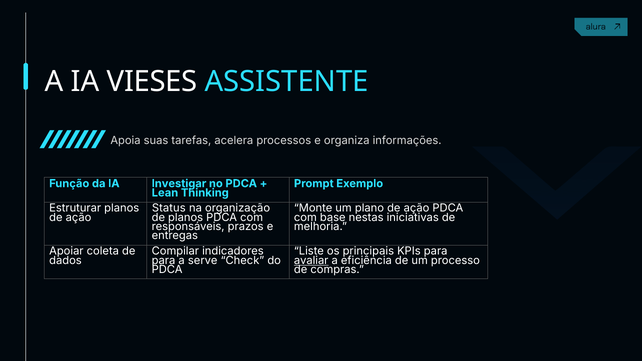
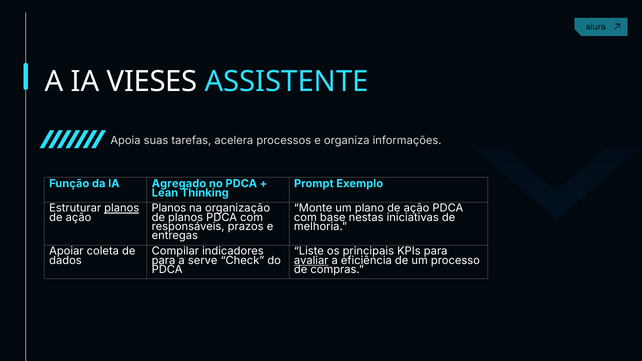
Investigar: Investigar -> Agregado
planos at (122, 208) underline: none -> present
Status at (169, 208): Status -> Planos
